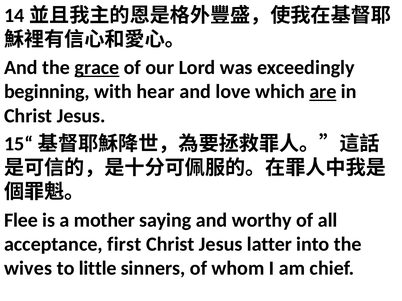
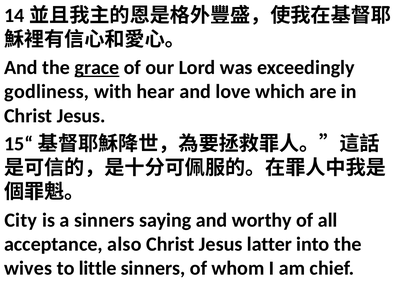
beginning: beginning -> godliness
are underline: present -> none
Flee: Flee -> City
a mother: mother -> sinners
first: first -> also
